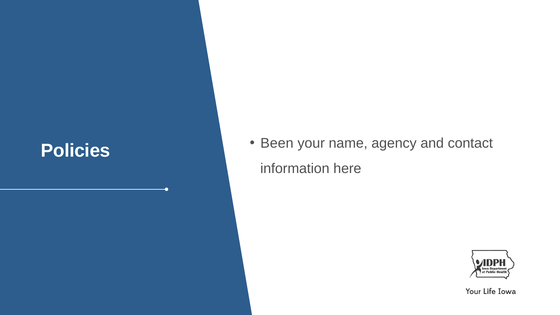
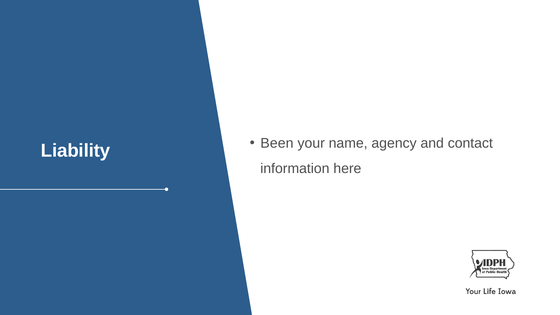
Policies: Policies -> Liability
